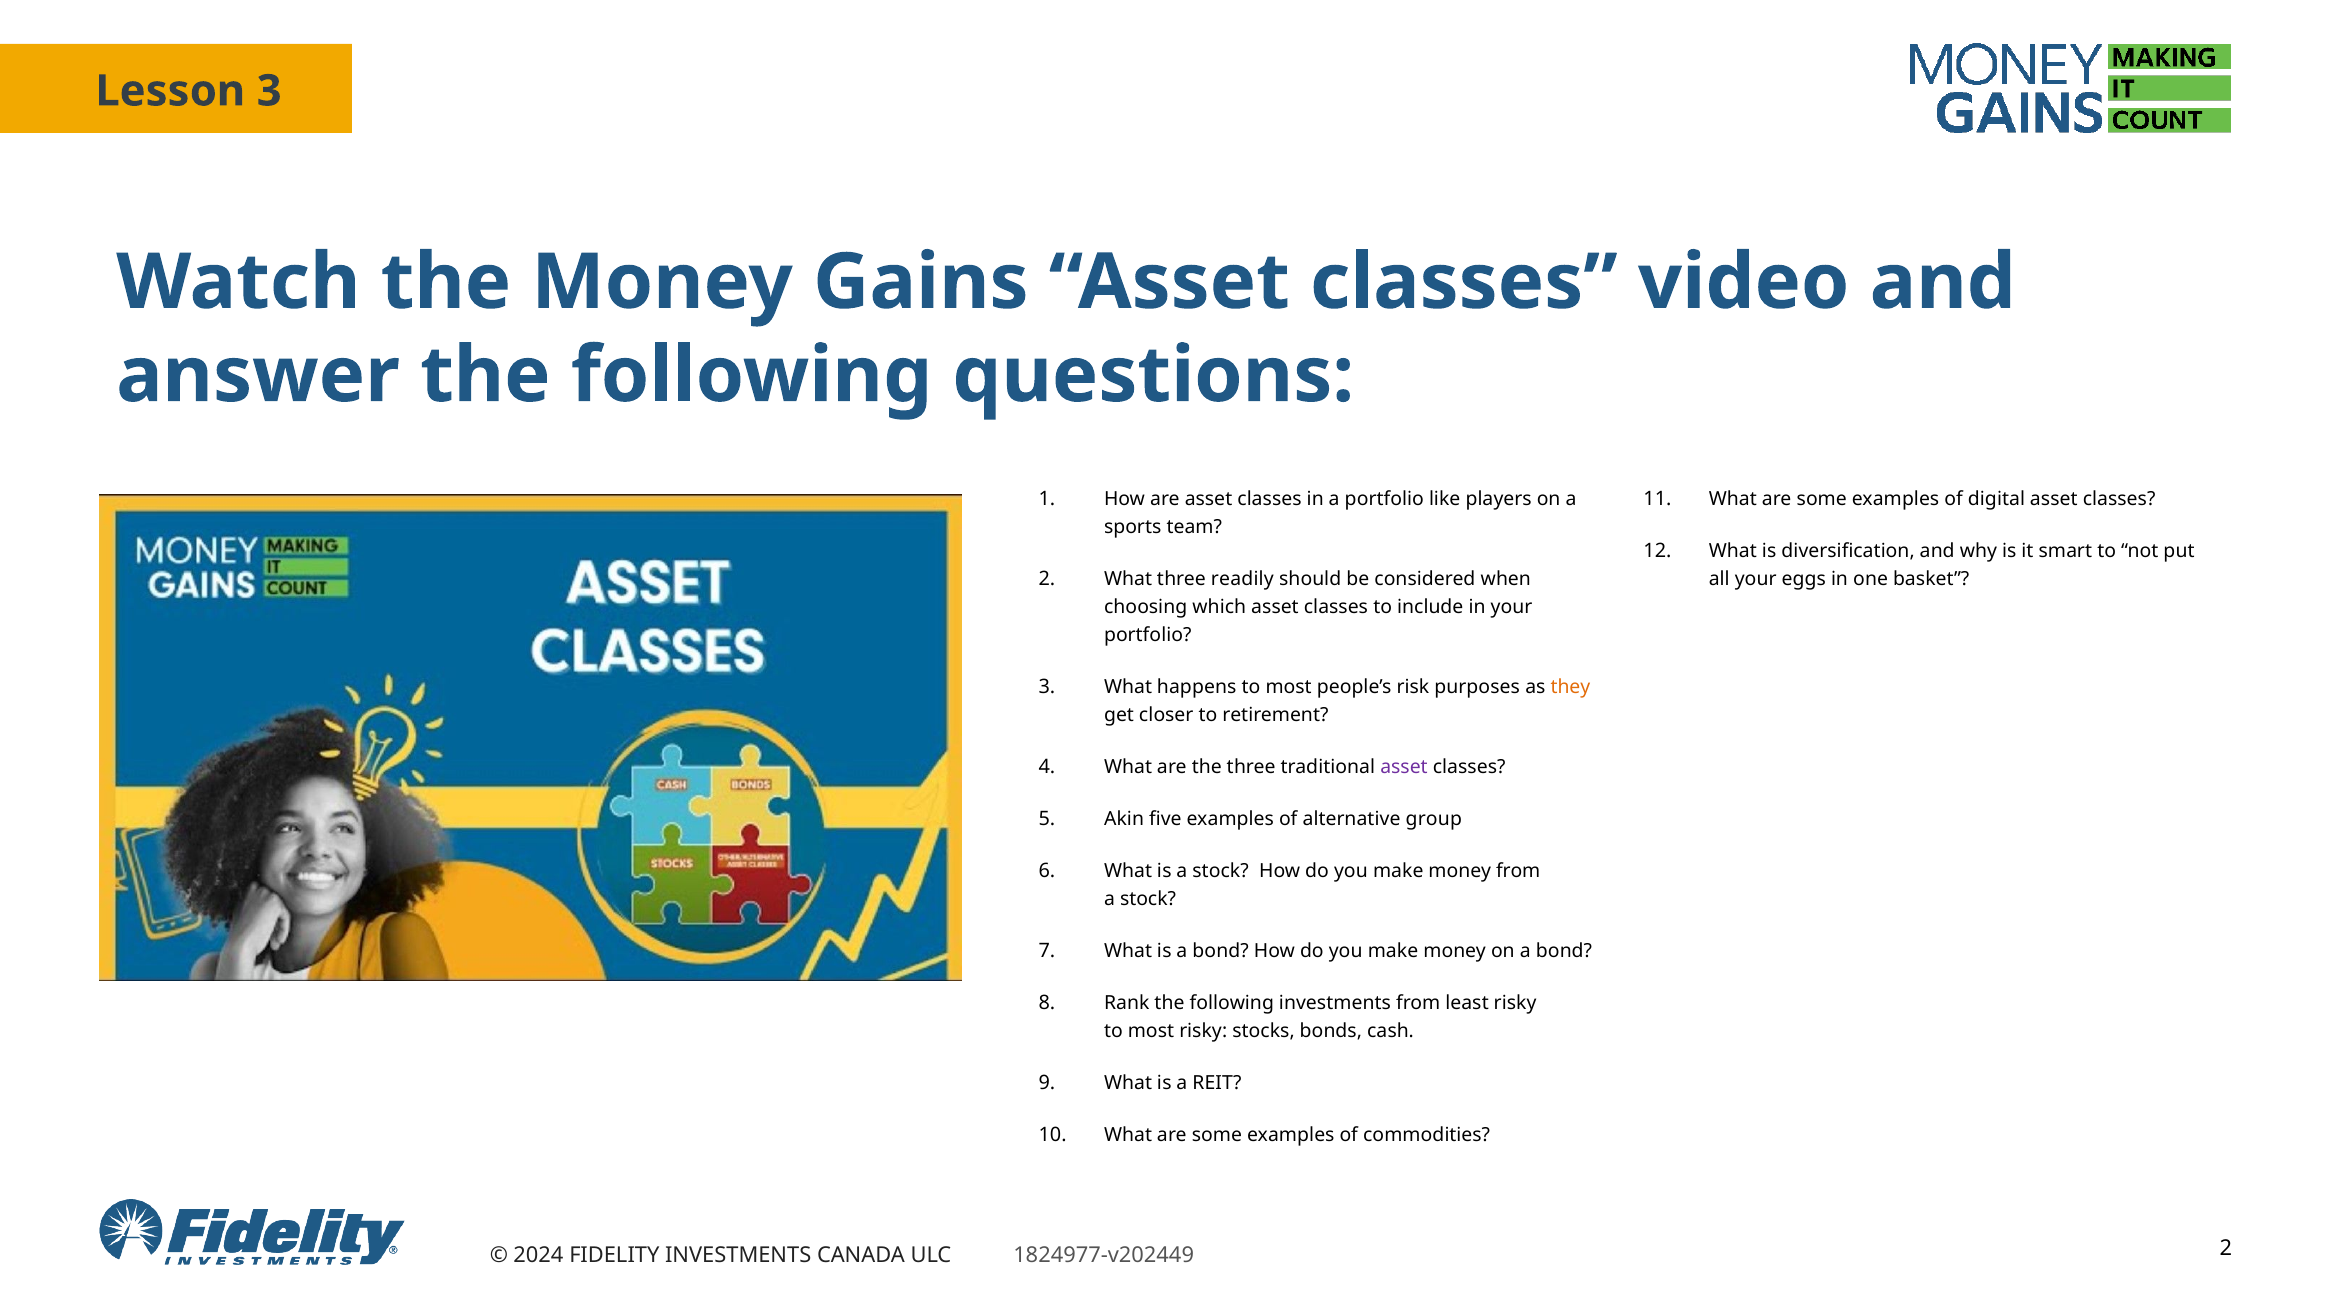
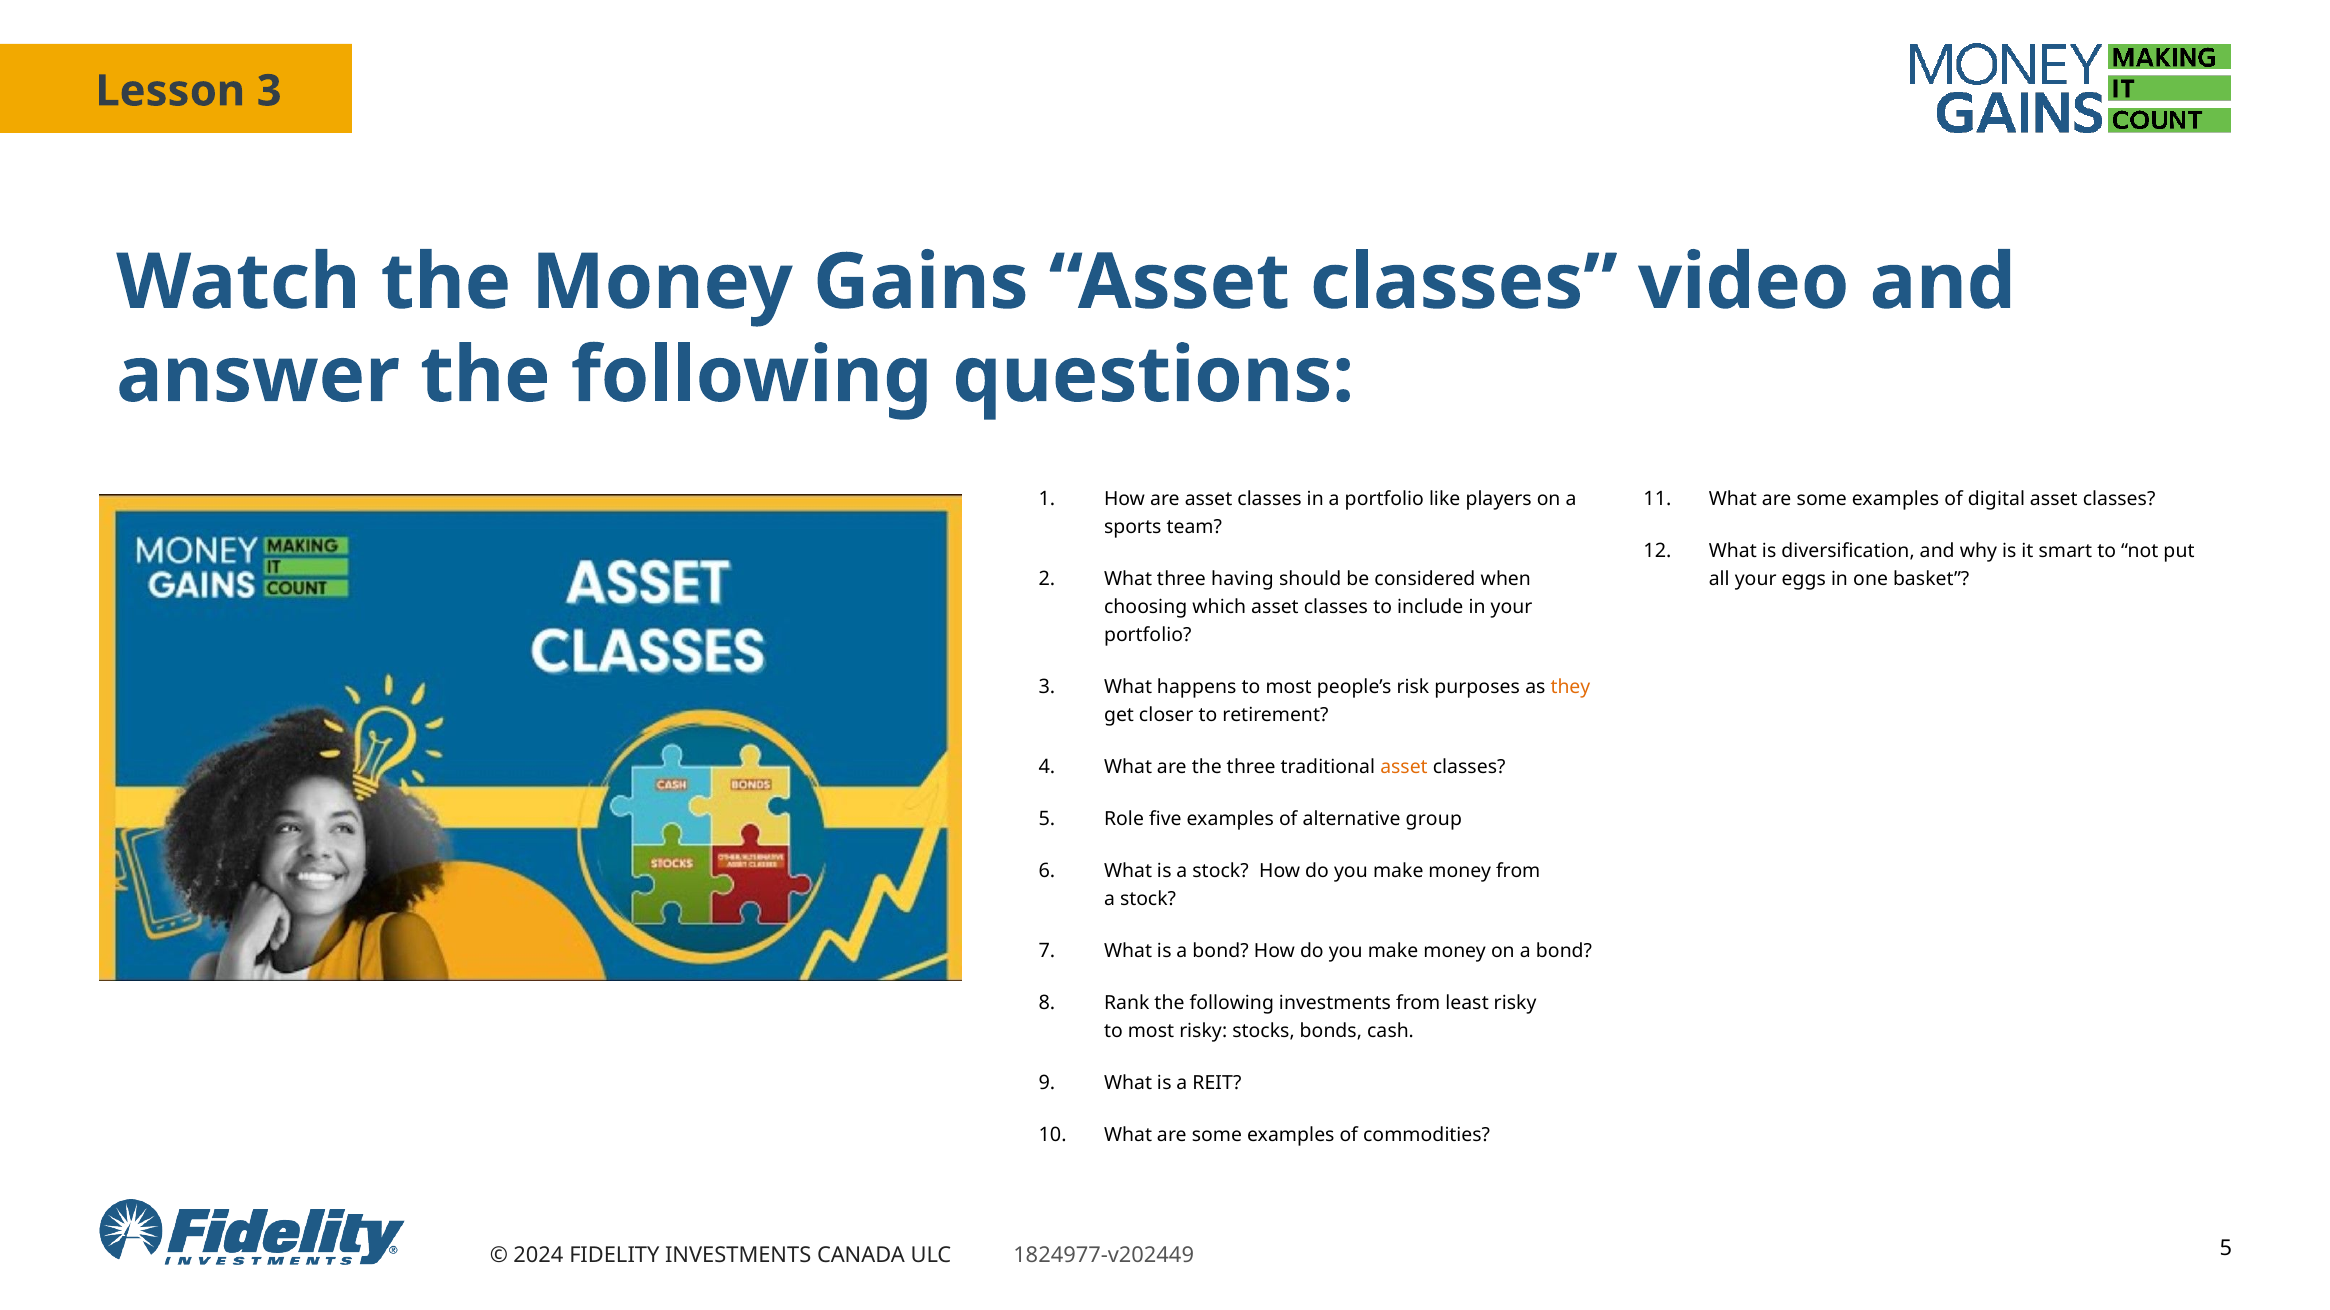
readily: readily -> having
asset at (1404, 767) colour: purple -> orange
Akin: Akin -> Role
2 at (2226, 1249): 2 -> 5
